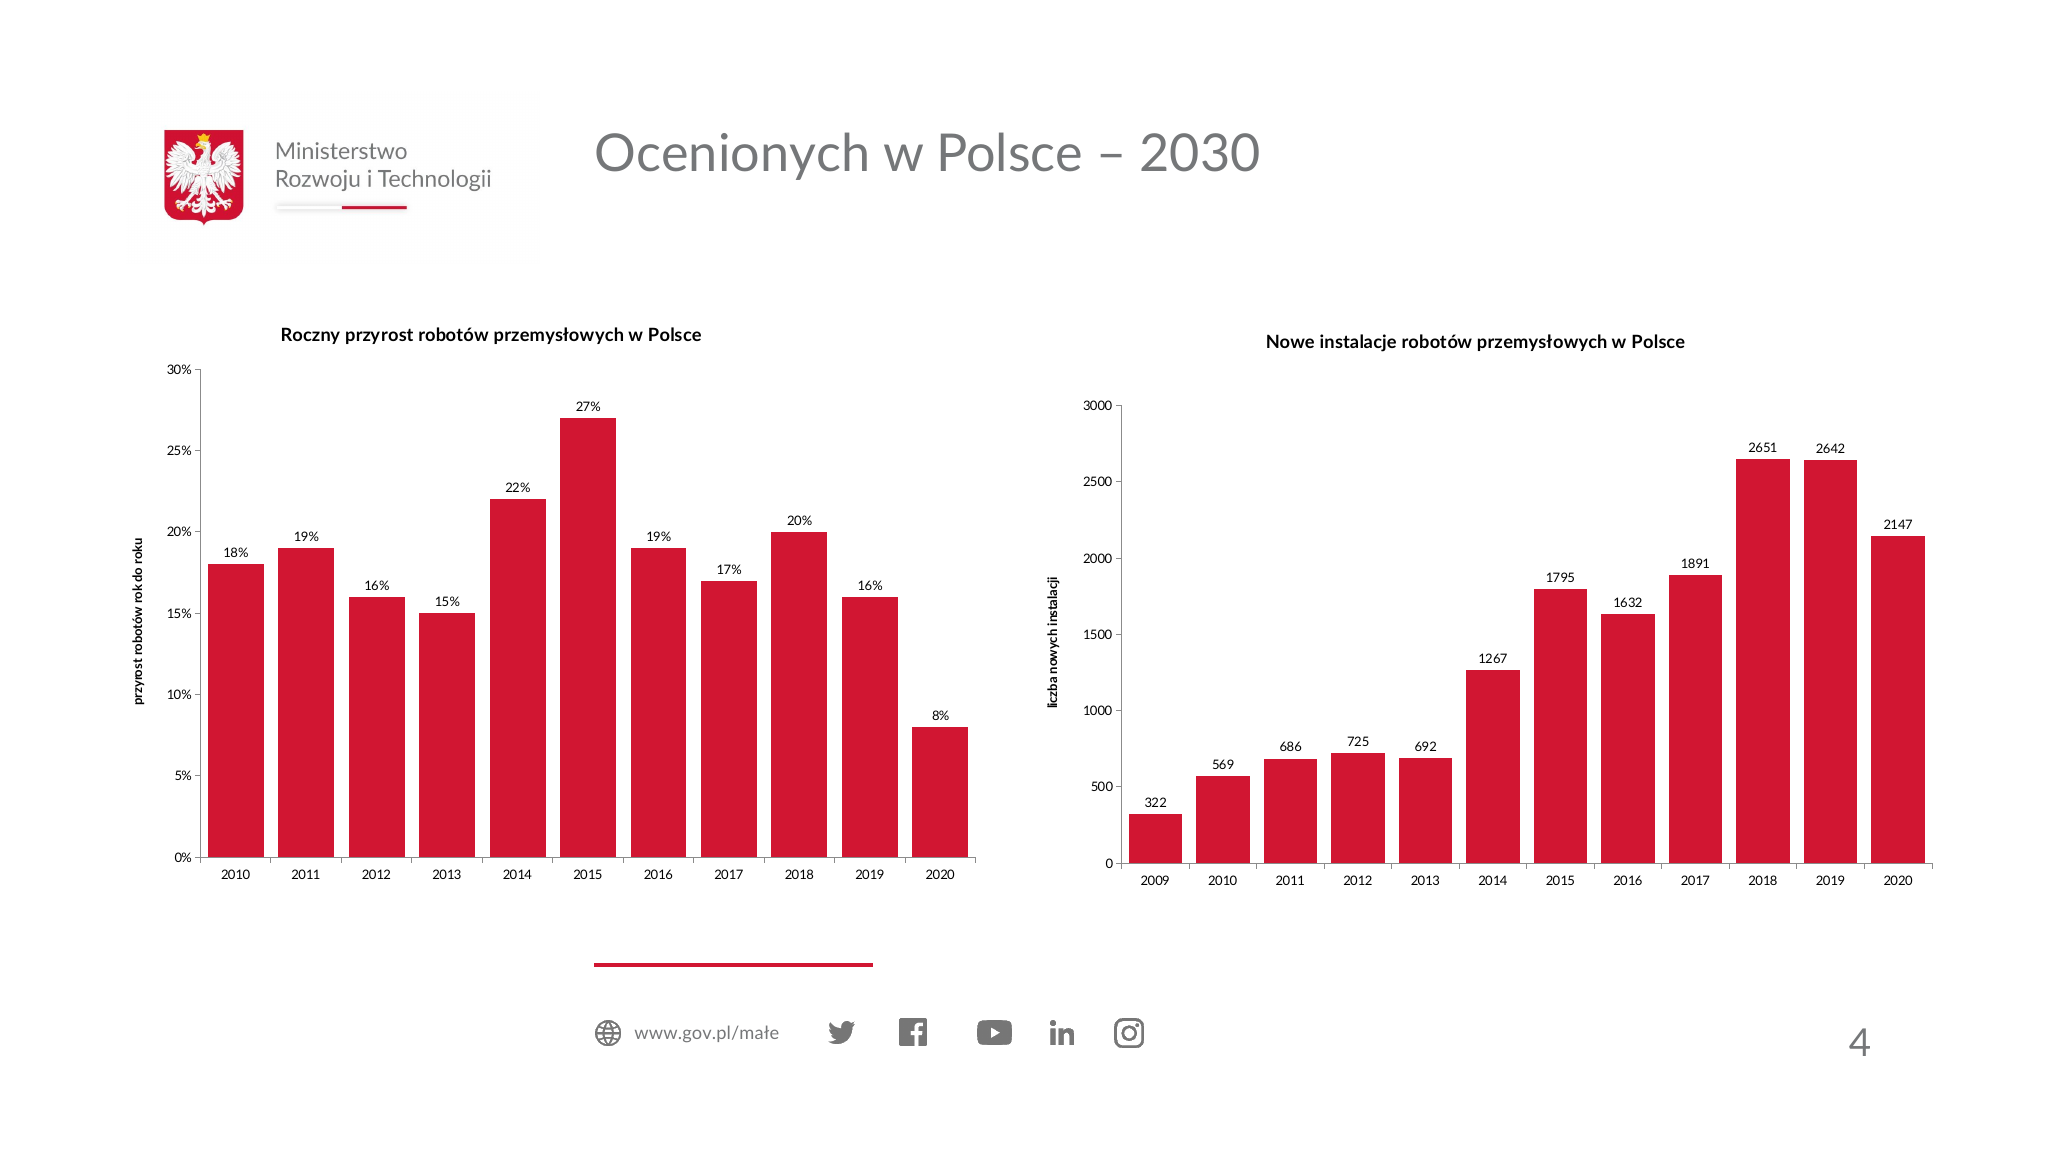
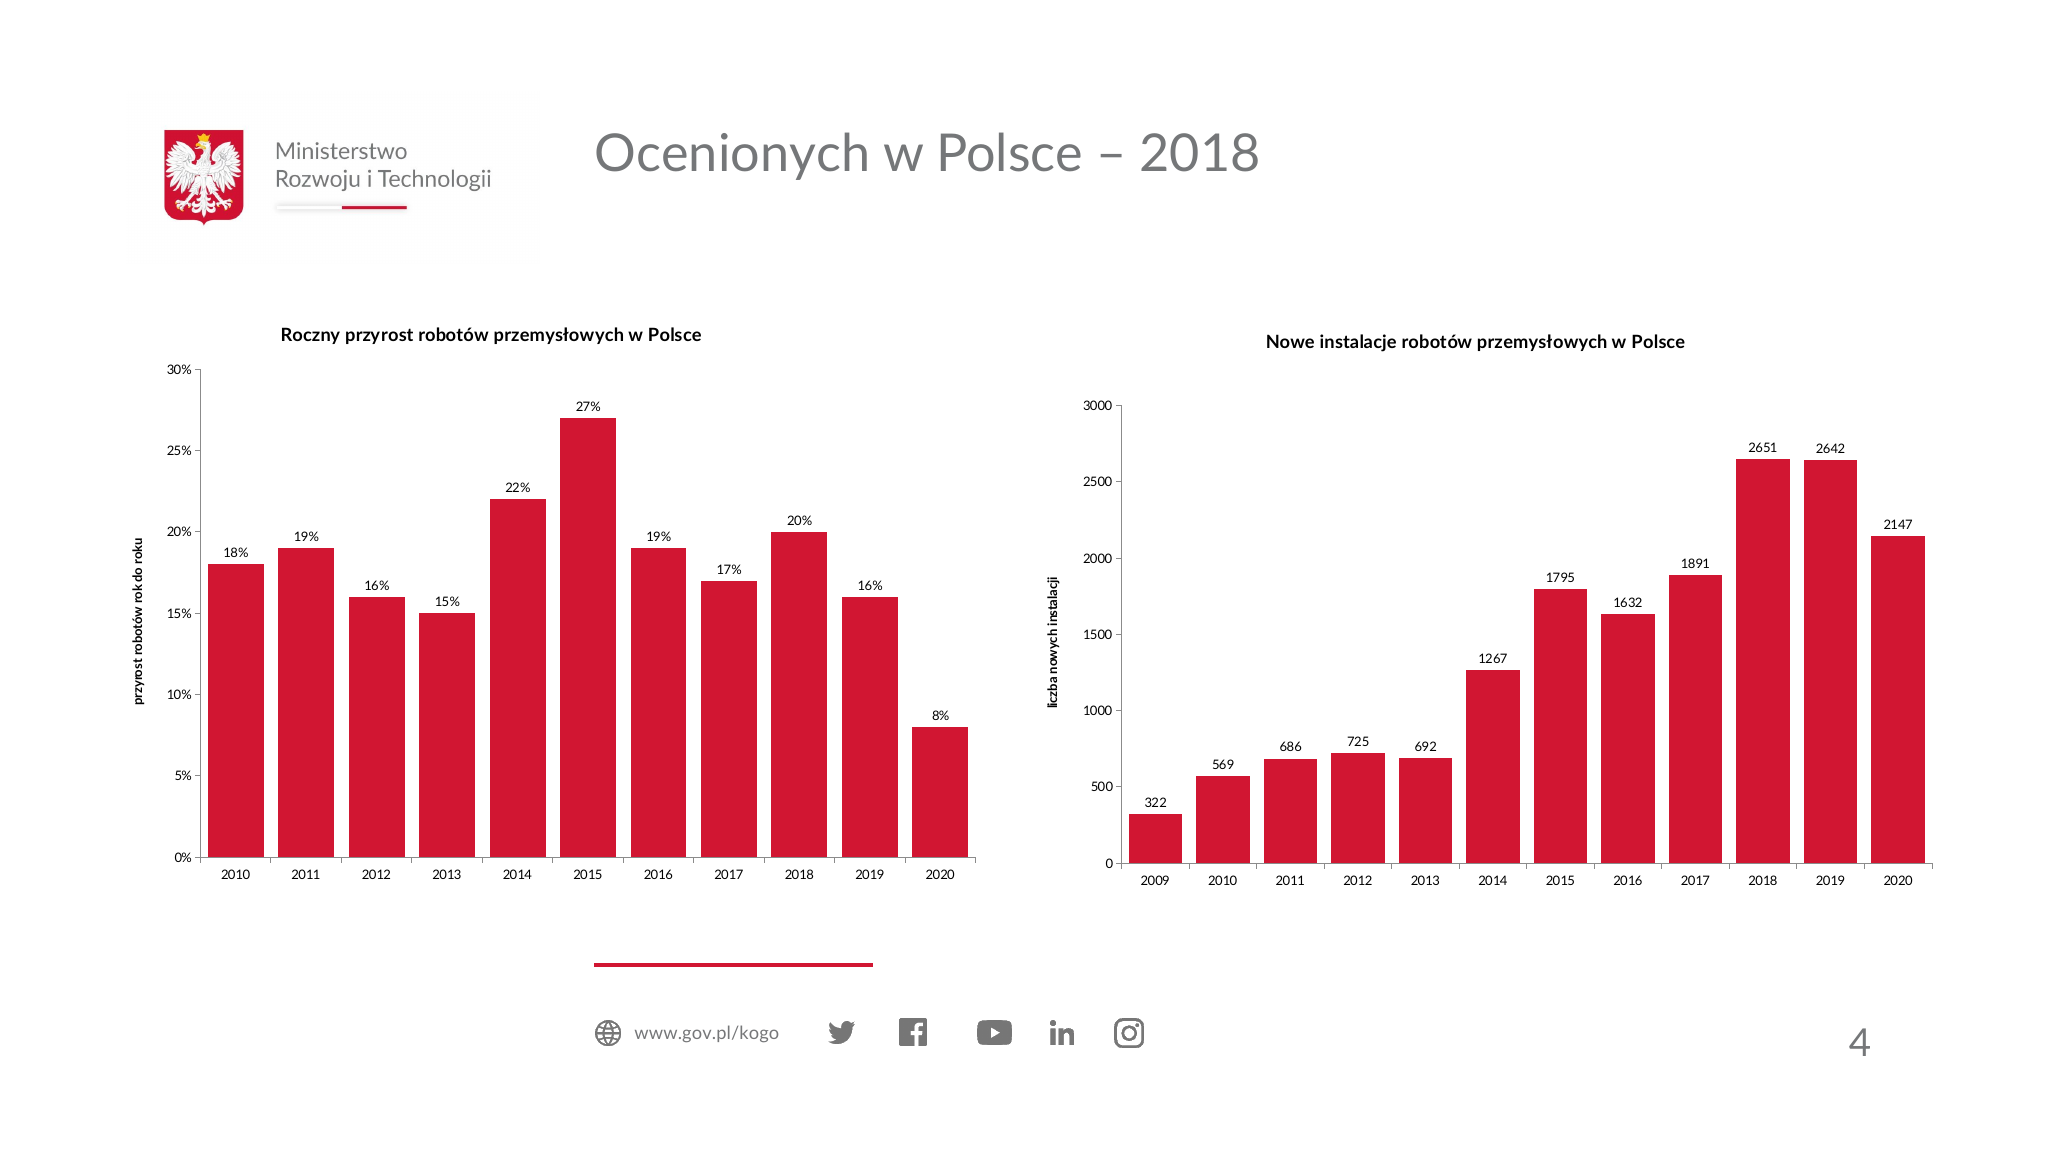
2030 at (1200, 154): 2030 -> 2018
www.gov.pl/małe: www.gov.pl/małe -> www.gov.pl/kogo
